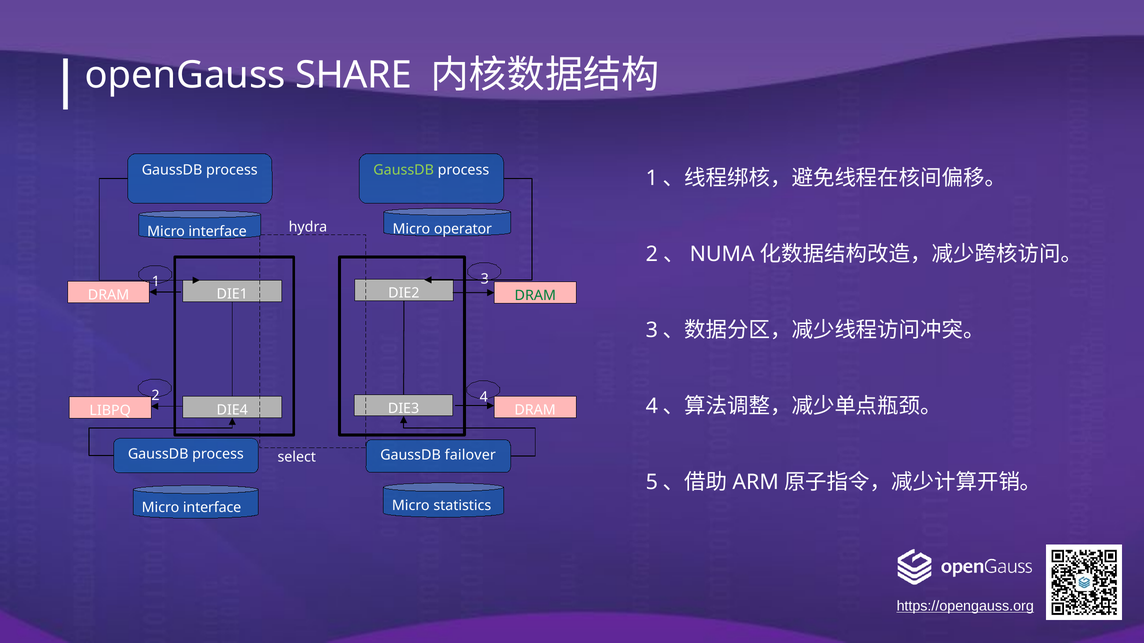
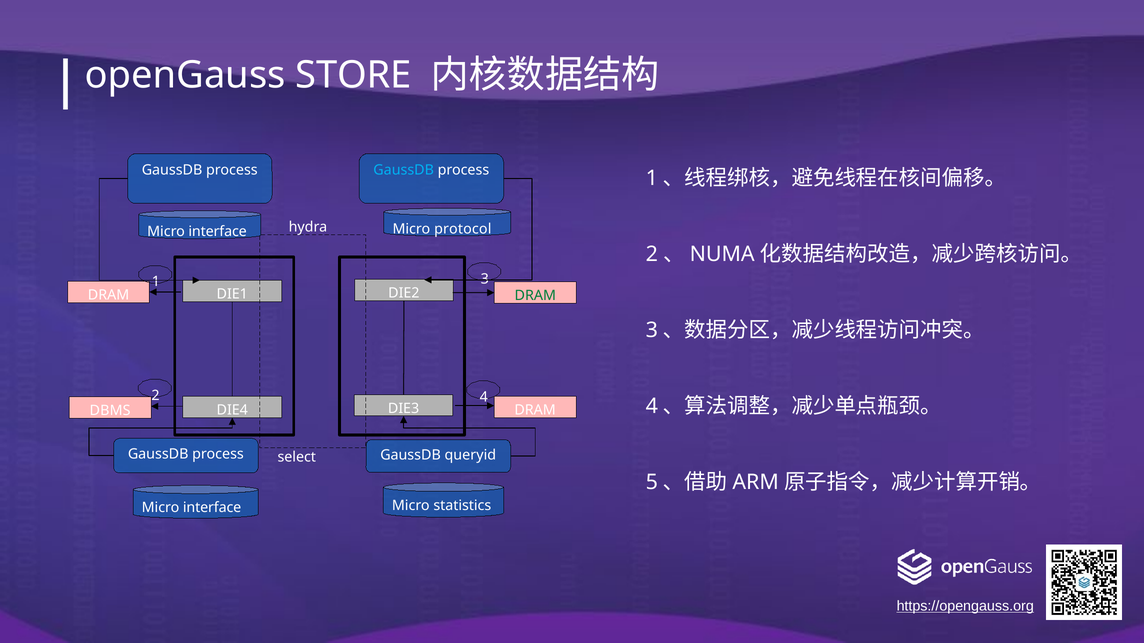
SHARE: SHARE -> STORE
GaussDB at (404, 170) colour: light green -> light blue
operator: operator -> protocol
LIBPQ: LIBPQ -> DBMS
failover: failover -> queryid
